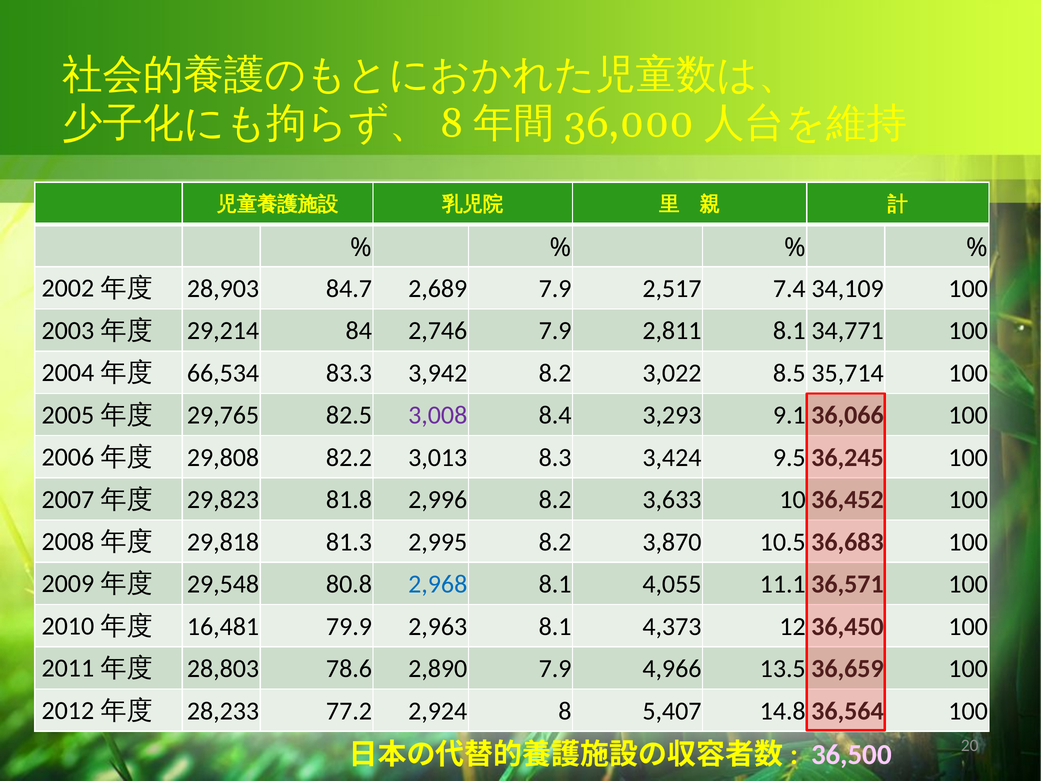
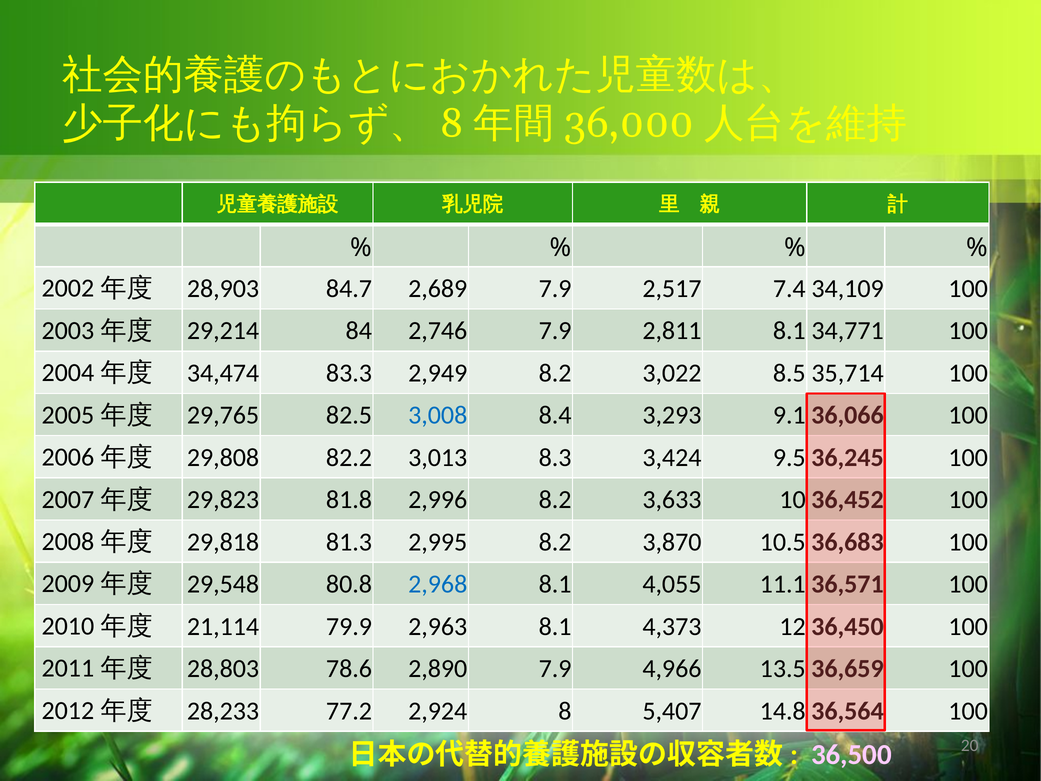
66,534: 66,534 -> 34,474
3,942: 3,942 -> 2,949
3,008 colour: purple -> blue
16,481: 16,481 -> 21,114
